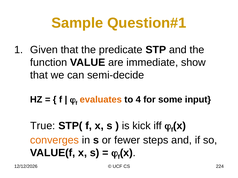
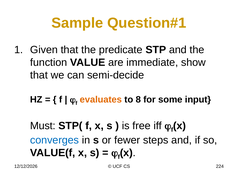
4: 4 -> 8
True: True -> Must
kick: kick -> free
converges colour: orange -> blue
